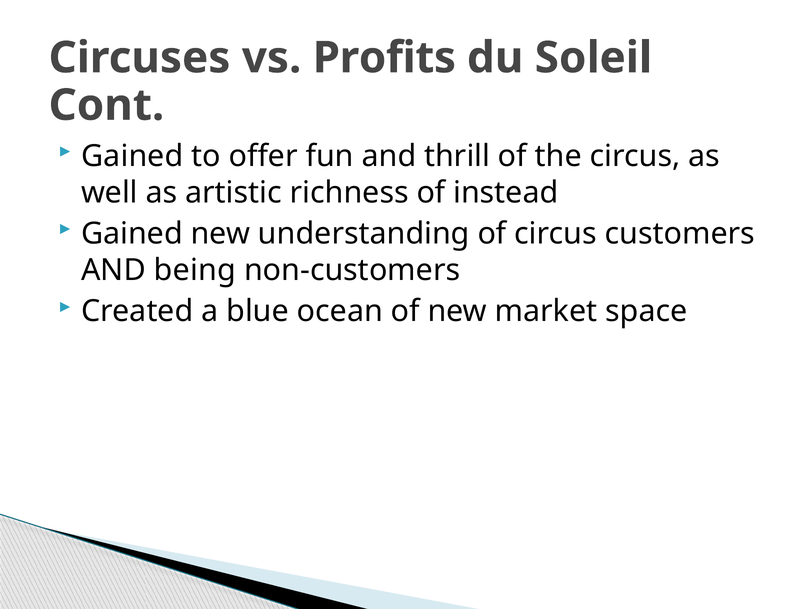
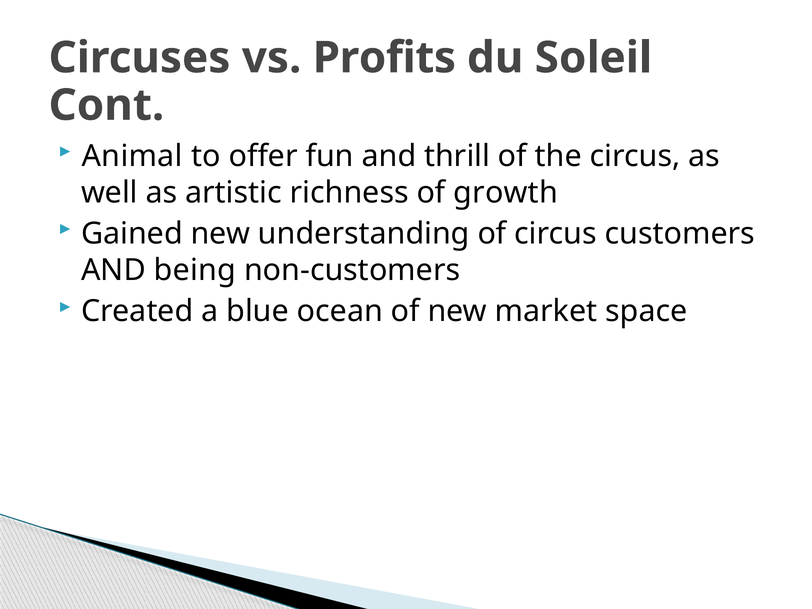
Gained at (132, 156): Gained -> Animal
instead: instead -> growth
